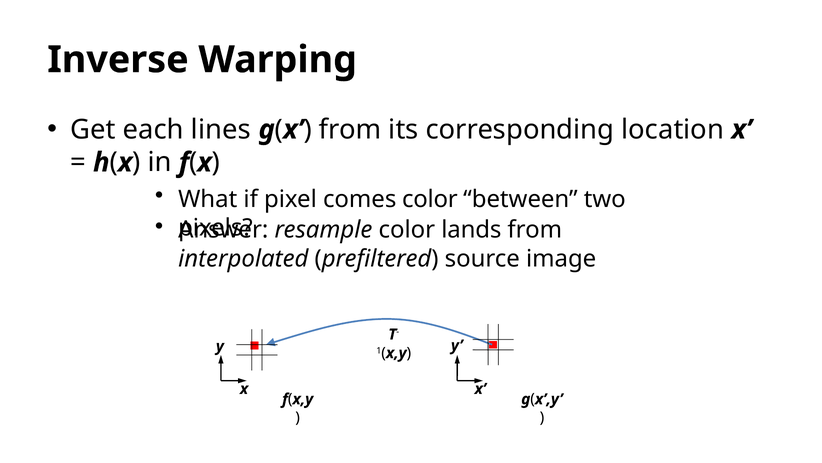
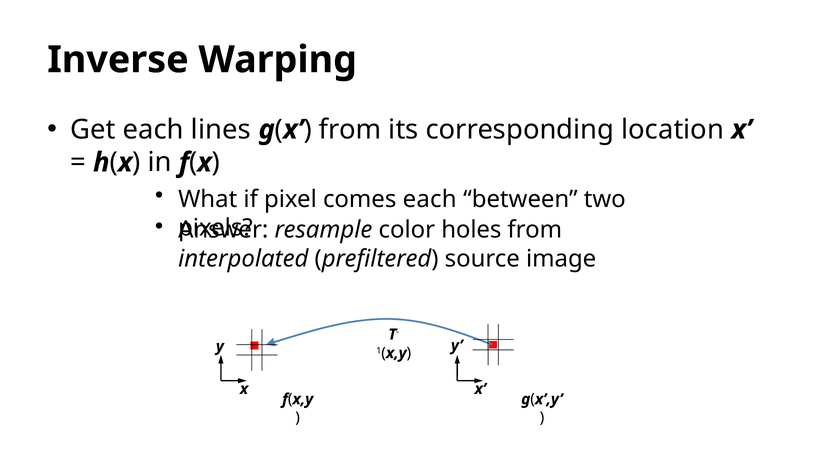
comes color: color -> each
lands: lands -> holes
